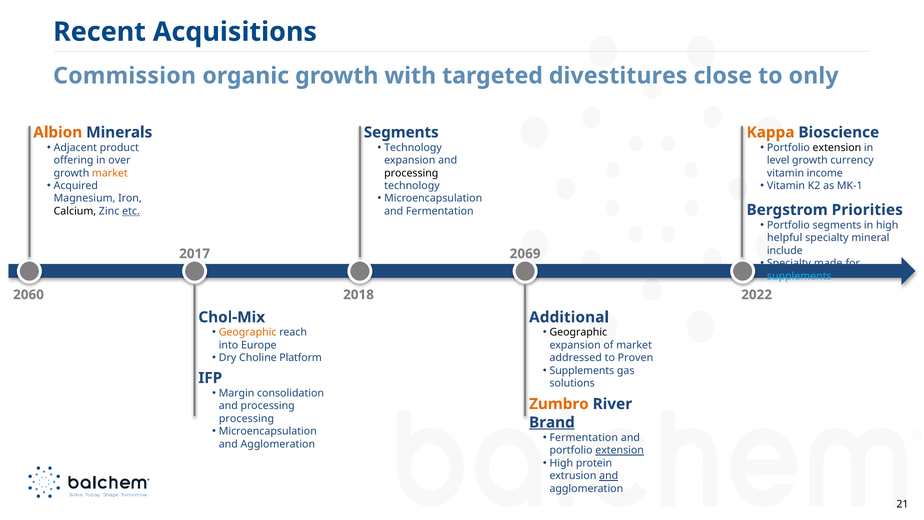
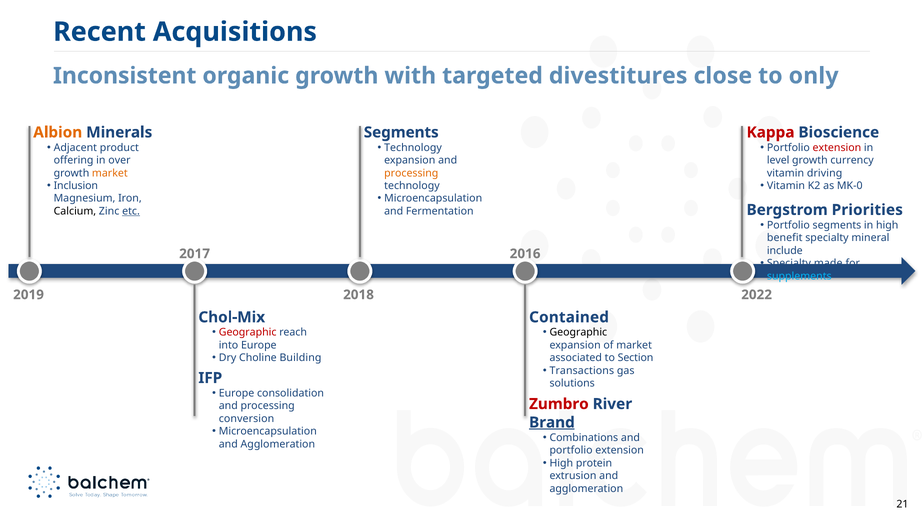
Commission: Commission -> Inconsistent
Kappa colour: orange -> red
extension at (837, 148) colour: black -> red
processing at (411, 173) colour: black -> orange
income: income -> driving
Acquired: Acquired -> Inclusion
MK-1: MK-1 -> MK-0
helpful: helpful -> benefit
2069: 2069 -> 2016
2060: 2060 -> 2019
Additional: Additional -> Contained
Geographic at (248, 332) colour: orange -> red
Platform: Platform -> Building
addressed: addressed -> associated
Proven: Proven -> Section
Supplements at (582, 370): Supplements -> Transactions
Margin at (237, 393): Margin -> Europe
Zumbro colour: orange -> red
processing at (246, 418): processing -> conversion
Fermentation at (584, 438): Fermentation -> Combinations
extension at (620, 450) underline: present -> none
and at (609, 476) underline: present -> none
